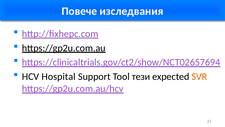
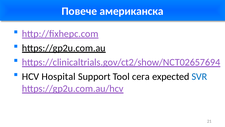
изследвания: изследвания -> американска
тези: тези -> сега
SVR colour: orange -> blue
